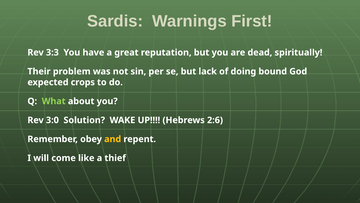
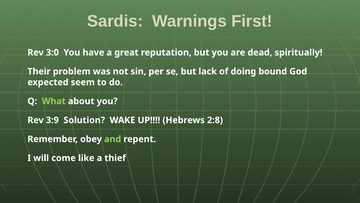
3:3: 3:3 -> 3:0
crops: crops -> seem
3:0: 3:0 -> 3:9
2:6: 2:6 -> 2:8
and colour: yellow -> light green
